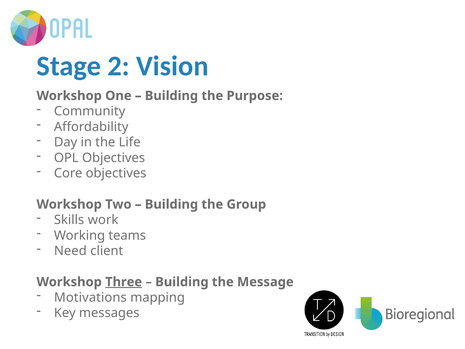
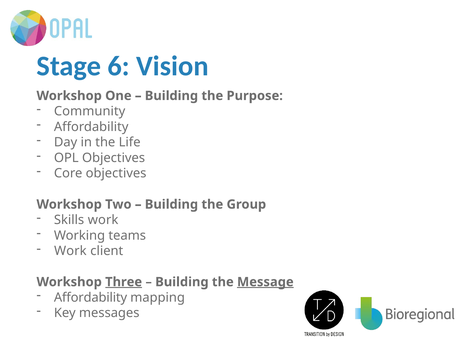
2: 2 -> 6
Need at (70, 251): Need -> Work
Message underline: none -> present
Motivations at (90, 297): Motivations -> Affordability
